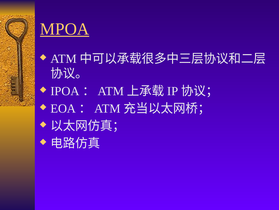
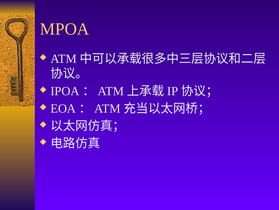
MPOA underline: present -> none
